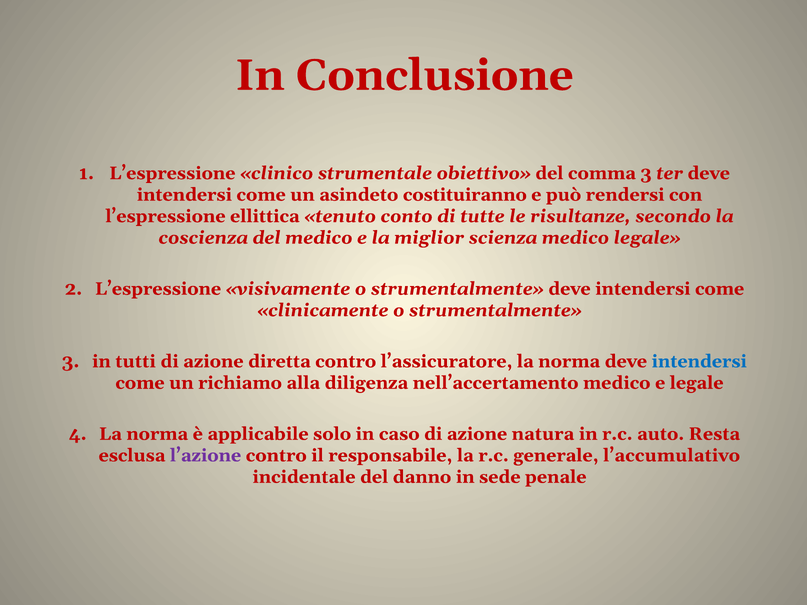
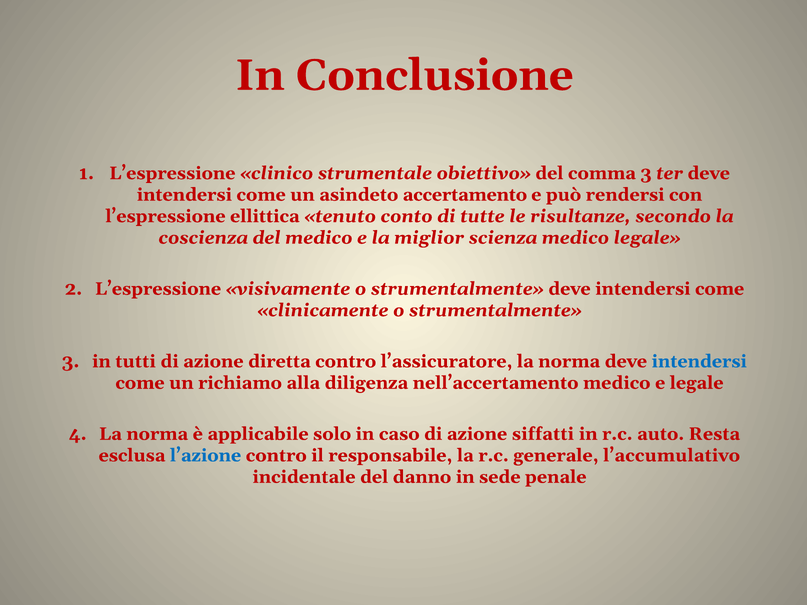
costituiranno: costituiranno -> accertamento
natura: natura -> siffatti
l’azione colour: purple -> blue
